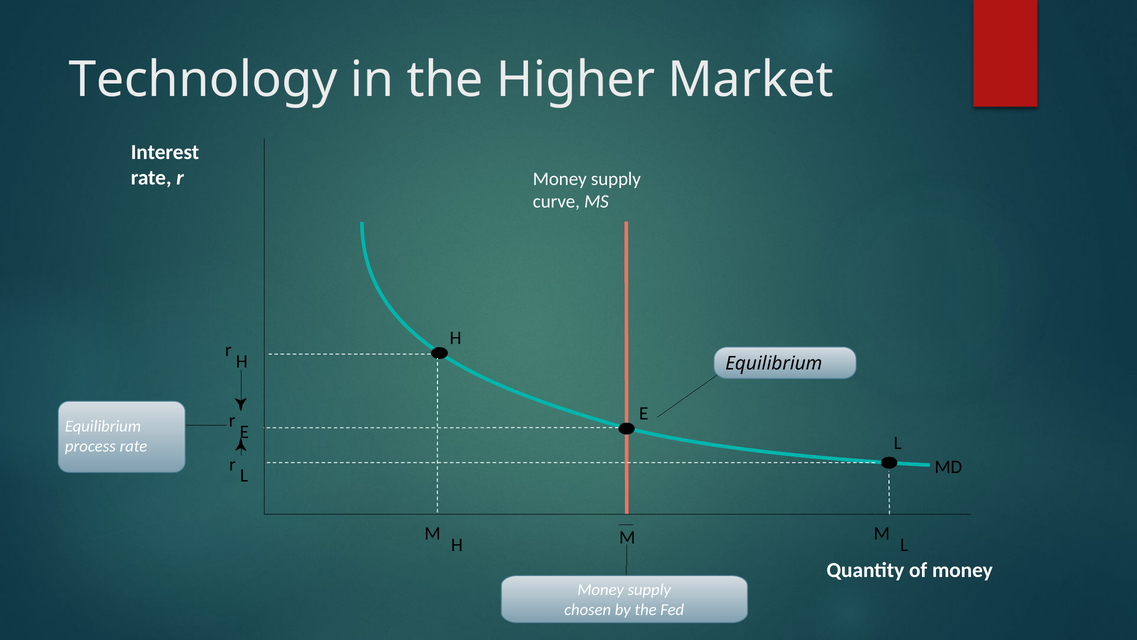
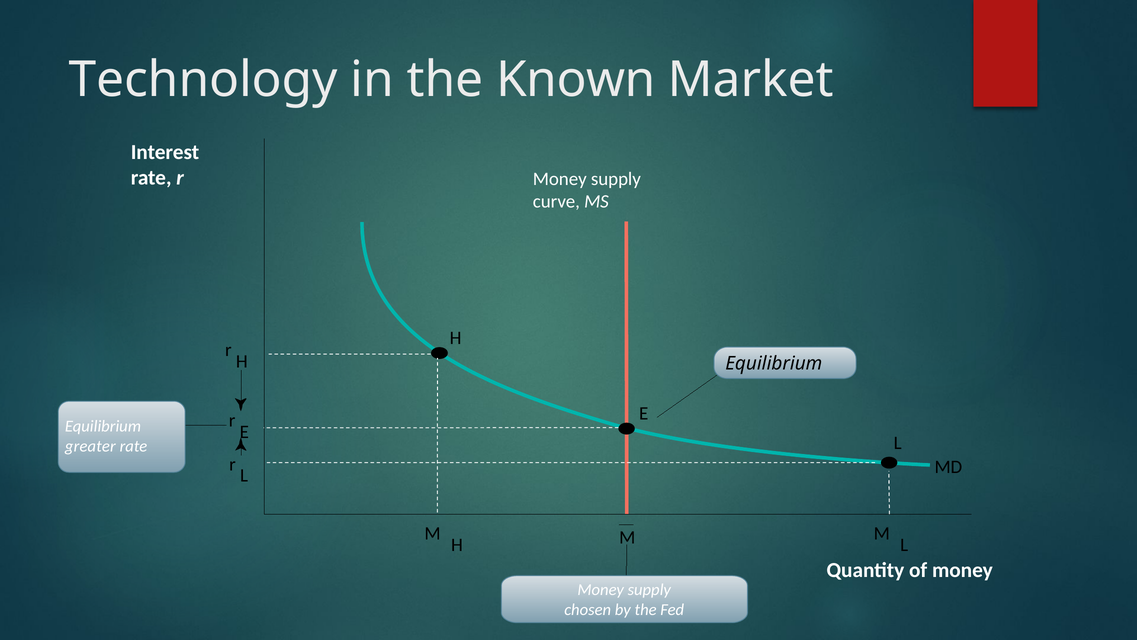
Higher: Higher -> Known
process: process -> greater
